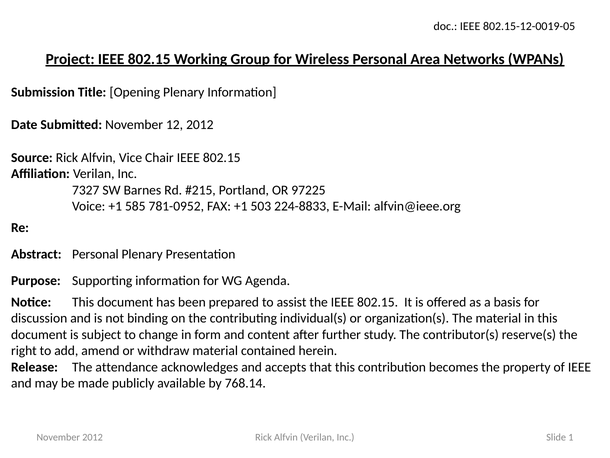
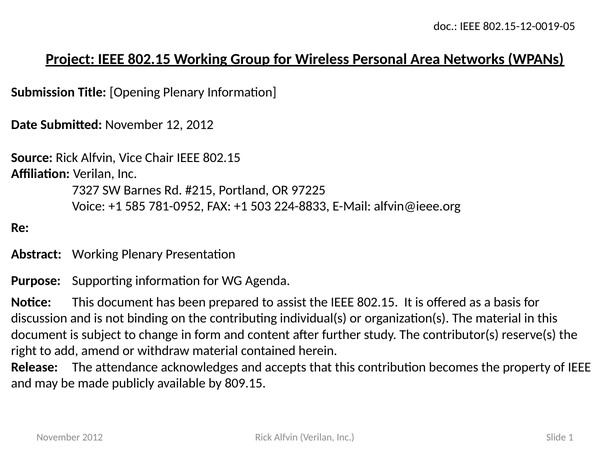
Abstract Personal: Personal -> Working
768.14: 768.14 -> 809.15
